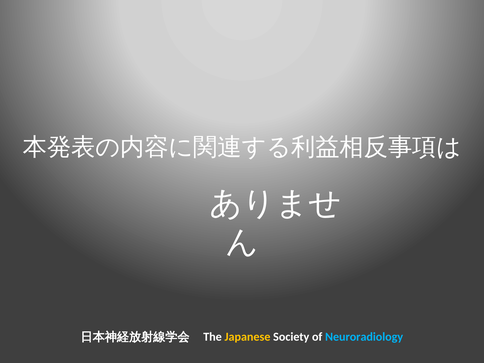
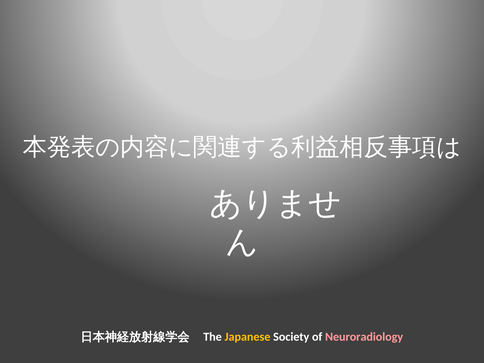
Neuroradiology colour: light blue -> pink
